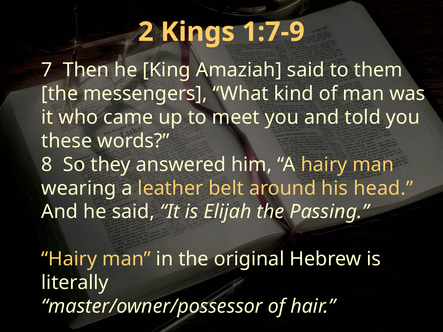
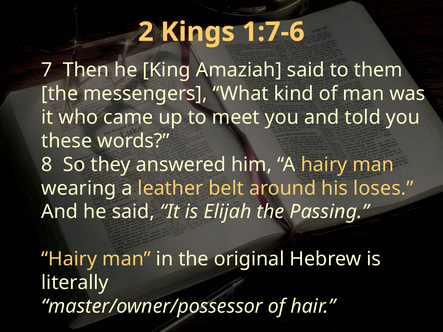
1:7-9: 1:7-9 -> 1:7-6
head: head -> loses
